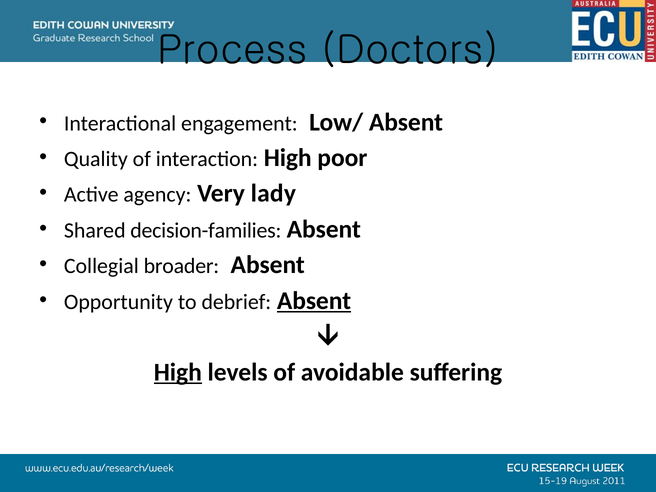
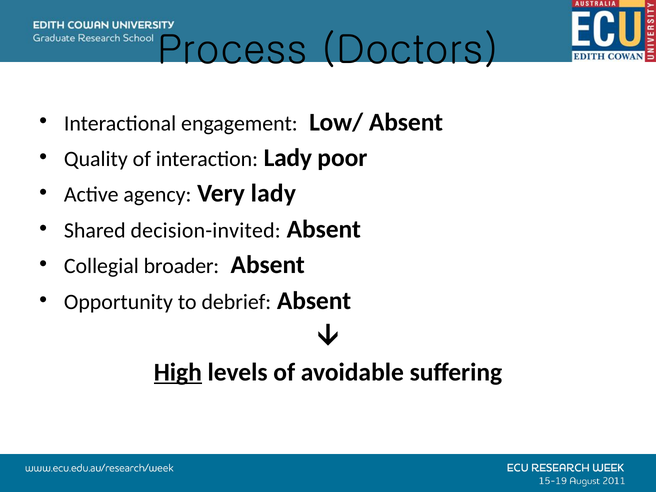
interaction High: High -> Lady
decision-families: decision-families -> decision-invited
Absent at (314, 301) underline: present -> none
